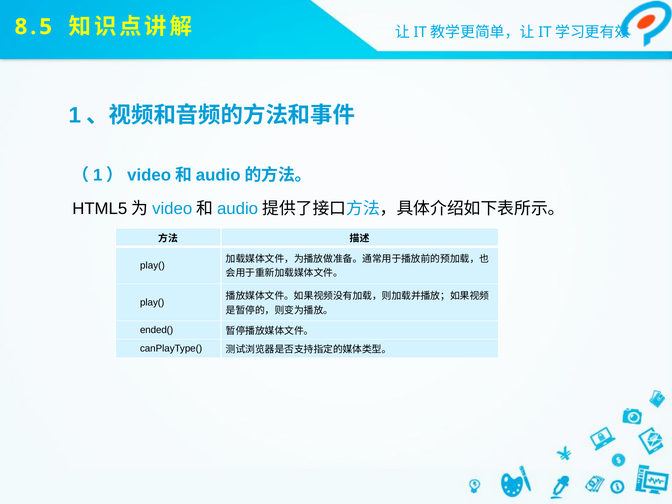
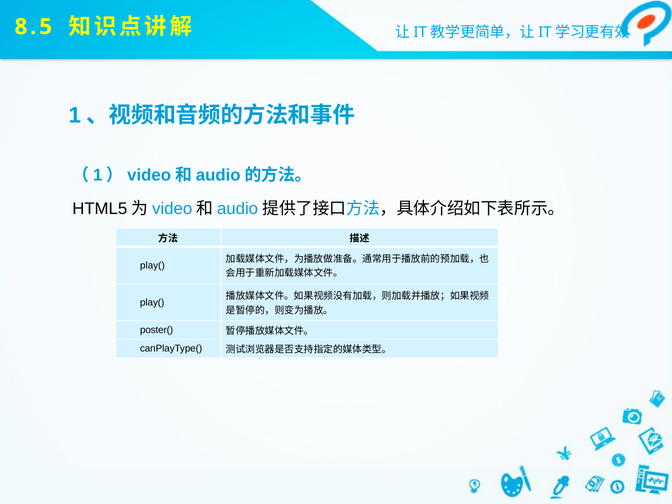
ended(: ended( -> poster(
